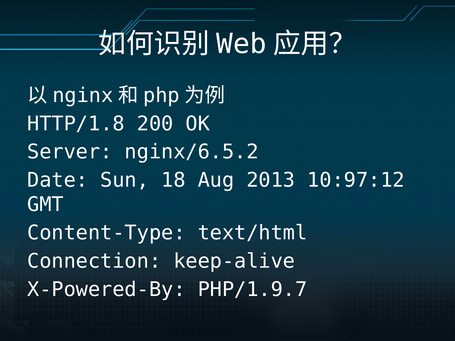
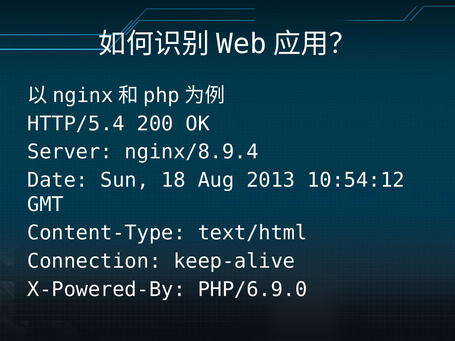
HTTP/1.8: HTTP/1.8 -> HTTP/5.4
nginx/6.5.2: nginx/6.5.2 -> nginx/8.9.4
10:97:12: 10:97:12 -> 10:54:12
PHP/1.9.7: PHP/1.9.7 -> PHP/6.9.0
